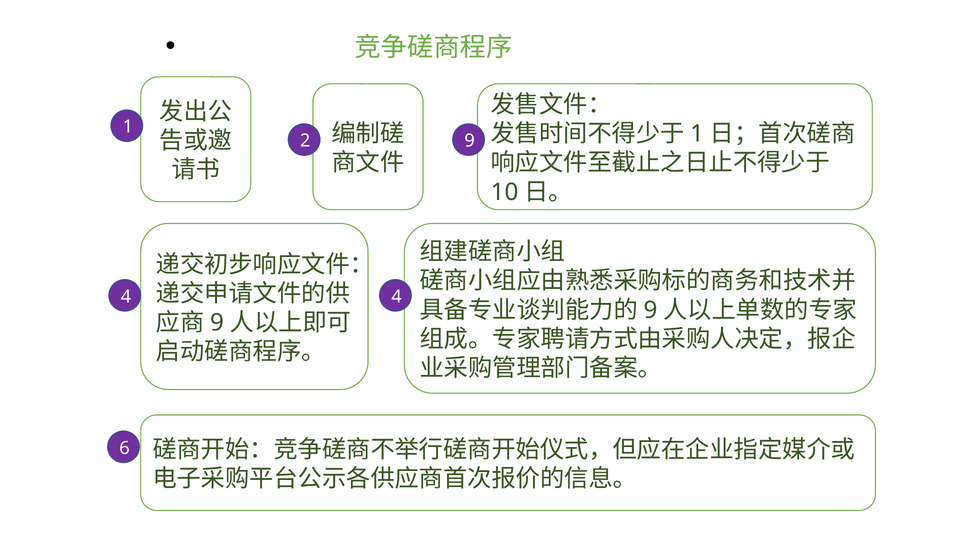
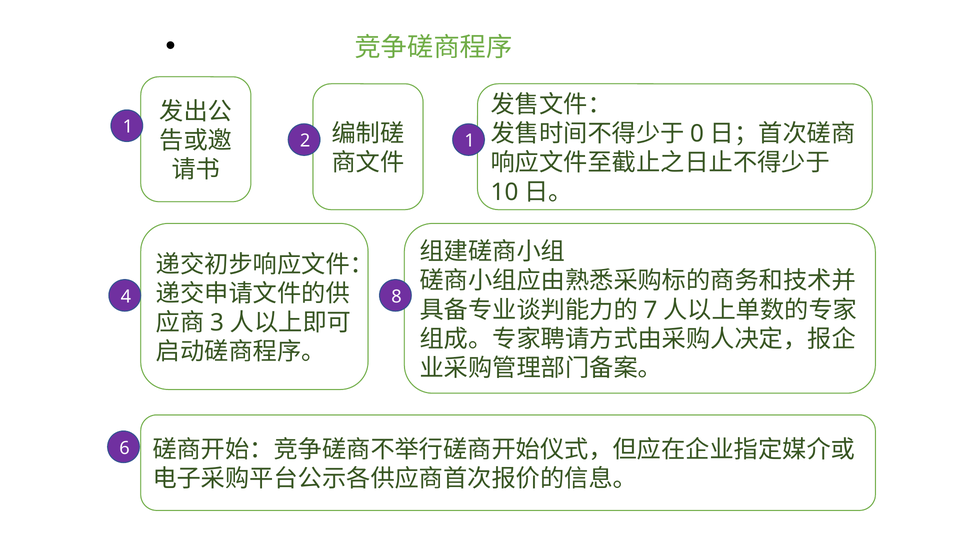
1 at (697, 134): 1 -> 0
2 9: 9 -> 1
4 4: 4 -> 8
9 at (650, 310): 9 -> 7
9 at (217, 323): 9 -> 3
